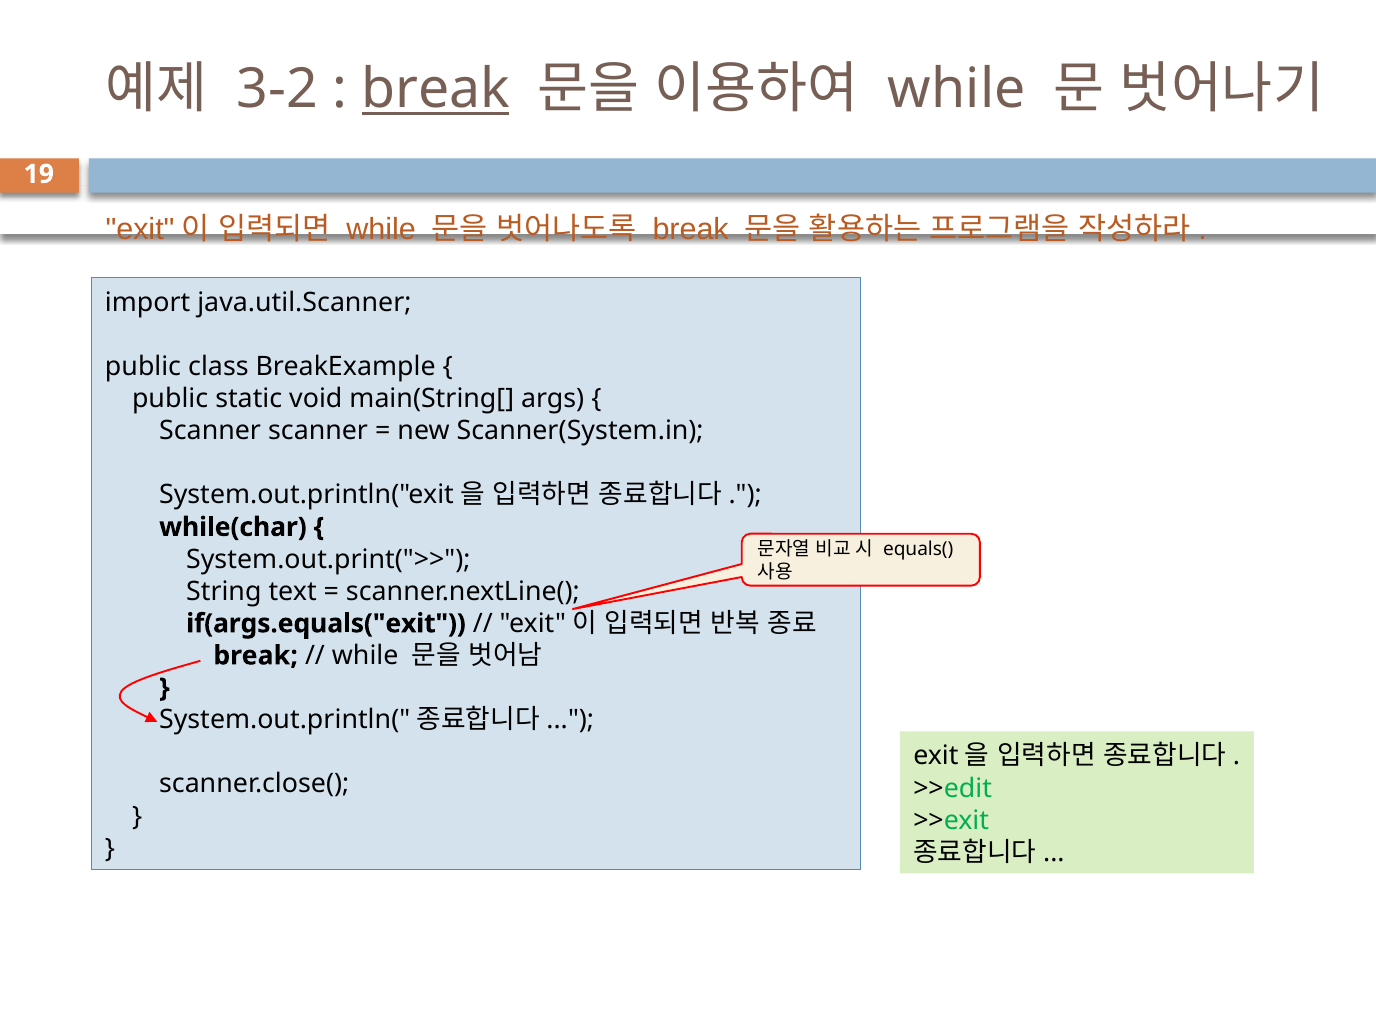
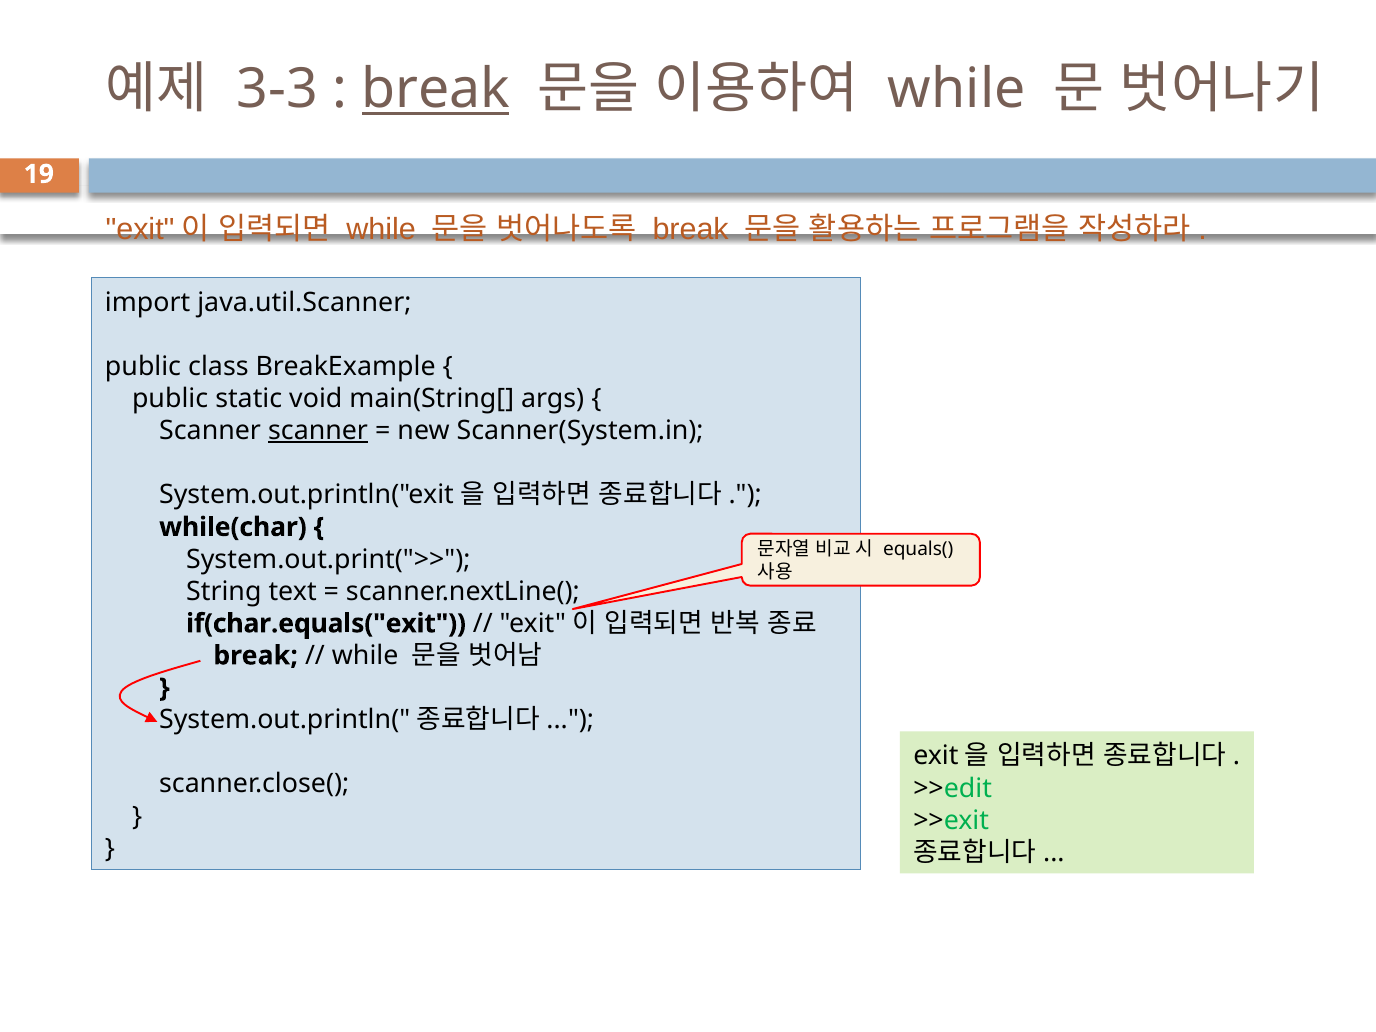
3-2: 3-2 -> 3-3
scanner at (318, 431) underline: none -> present
if(args.equals("exit: if(args.equals("exit -> if(char.equals("exit
